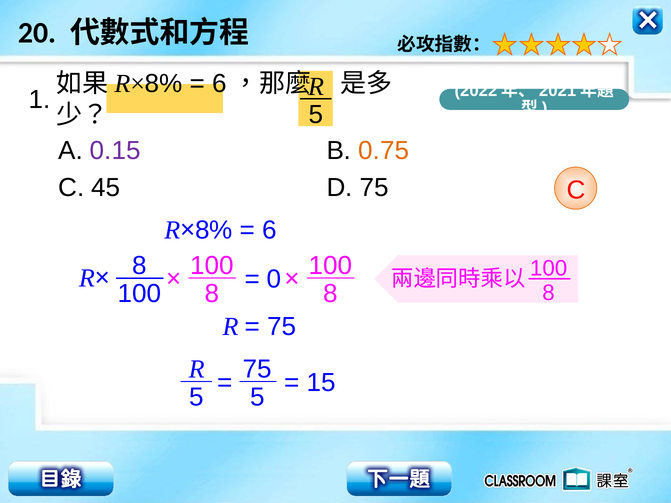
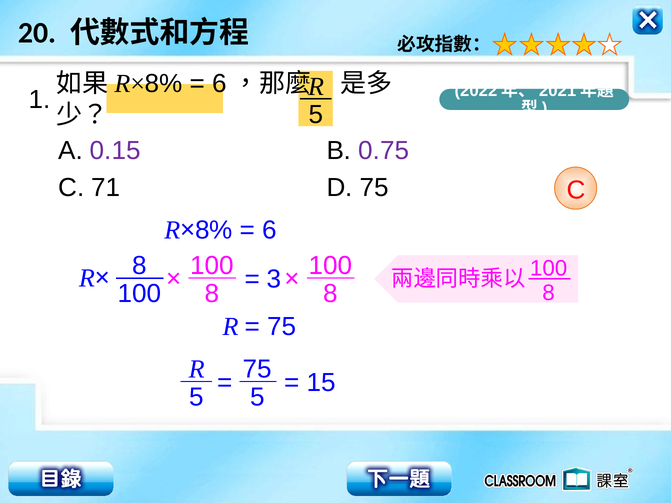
0.75 colour: orange -> purple
45: 45 -> 71
0: 0 -> 3
